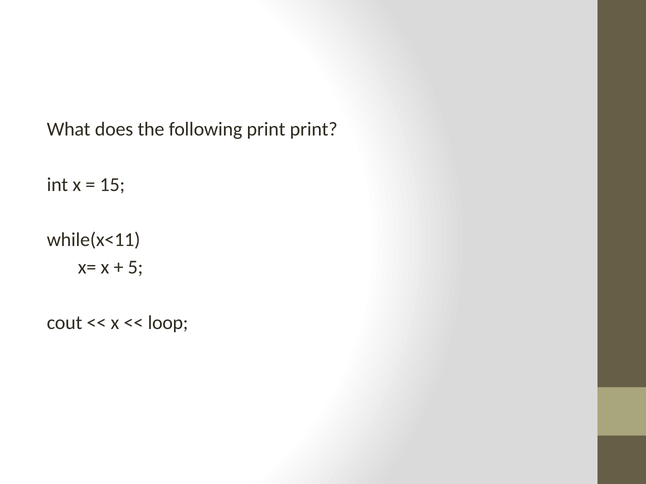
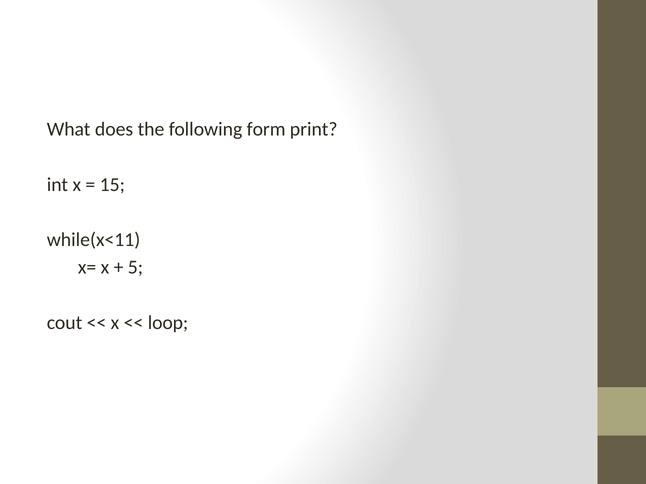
following print: print -> form
